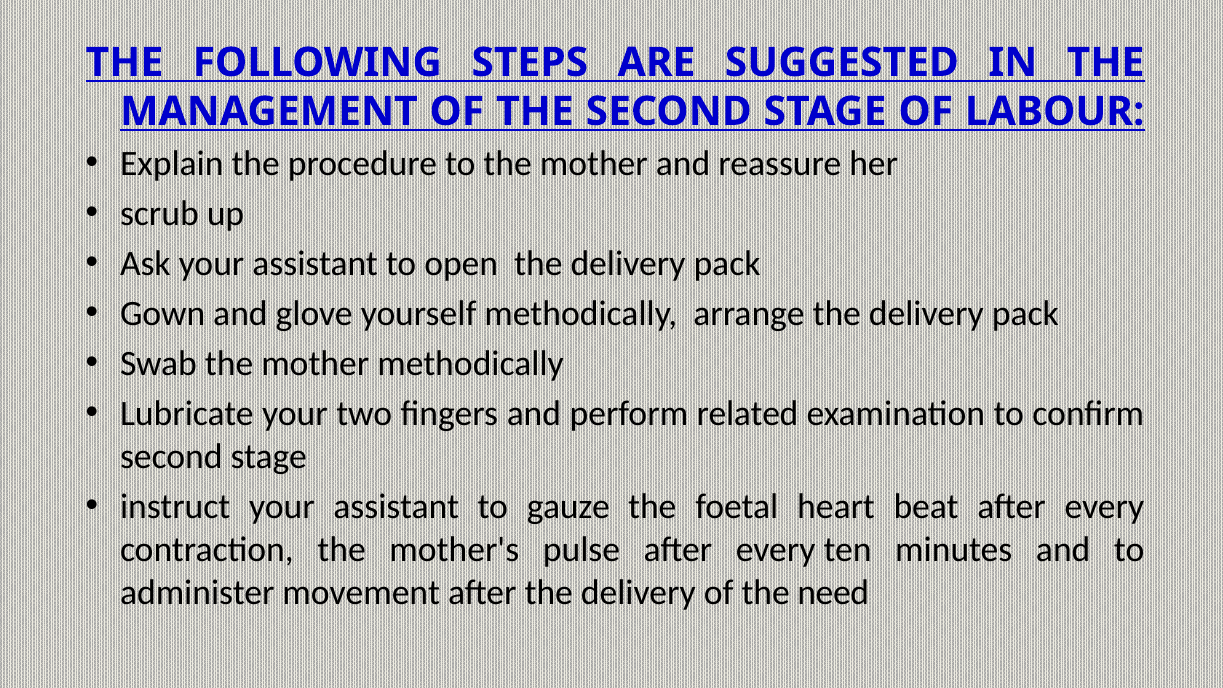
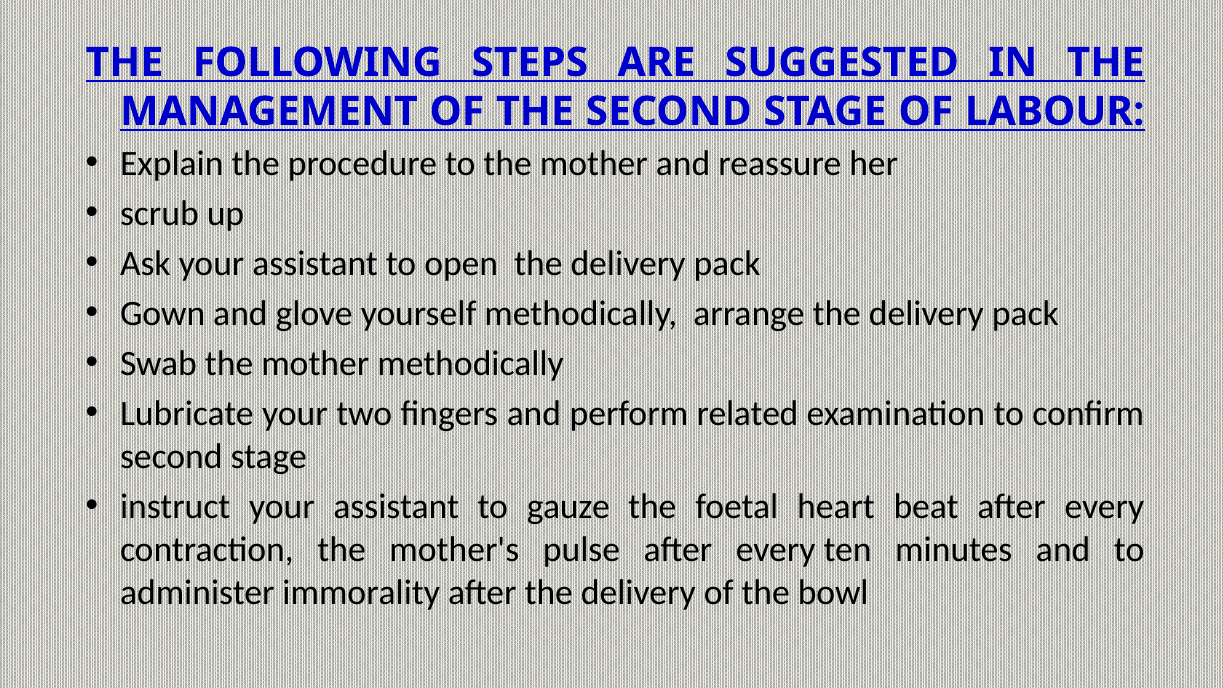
movement: movement -> immorality
need: need -> bowl
